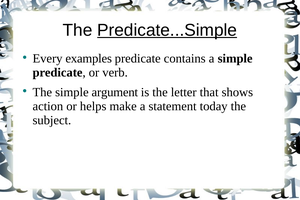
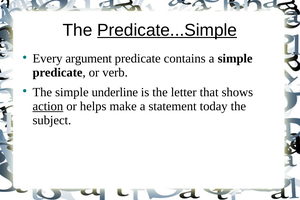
examples: examples -> argument
argument: argument -> underline
action underline: none -> present
